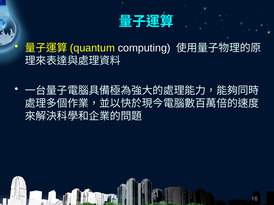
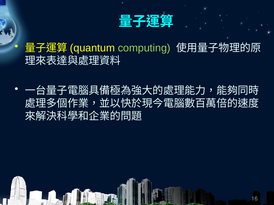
computing colour: white -> light green
